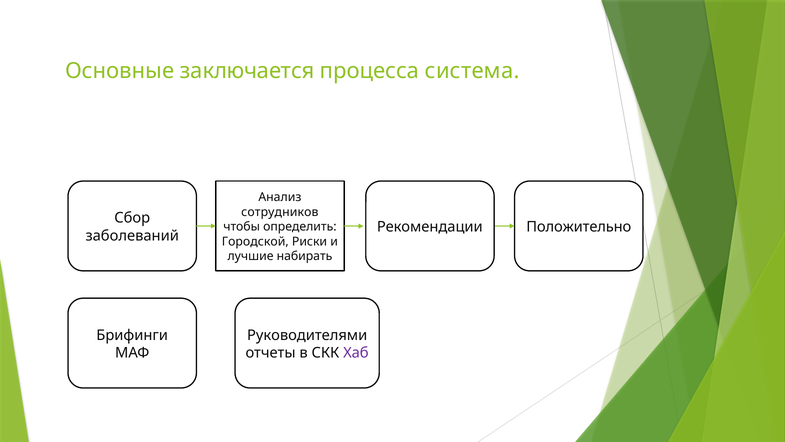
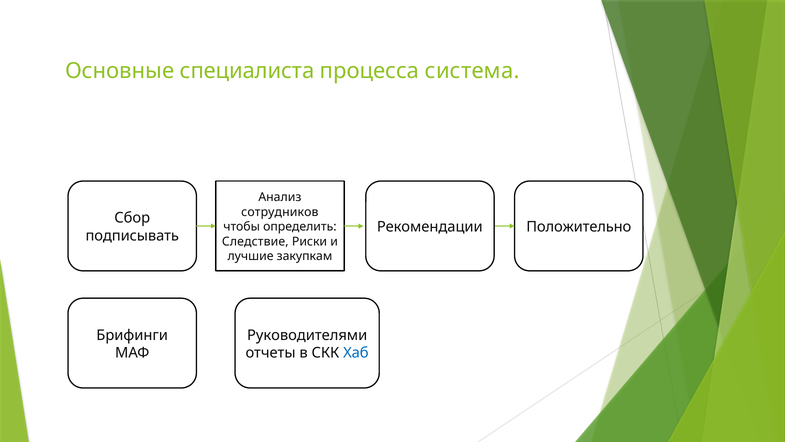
заключается: заключается -> специалиста
заболеваний: заболеваний -> подписывать
Городской: Городской -> Следствие
набирать: набирать -> закупкам
Хаб colour: purple -> blue
